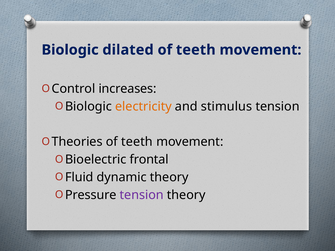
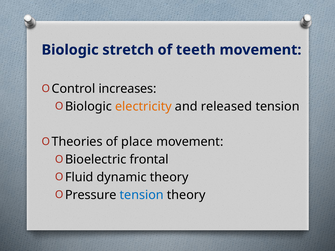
dilated: dilated -> stretch
stimulus: stimulus -> released
teeth at (137, 142): teeth -> place
tension at (142, 195) colour: purple -> blue
